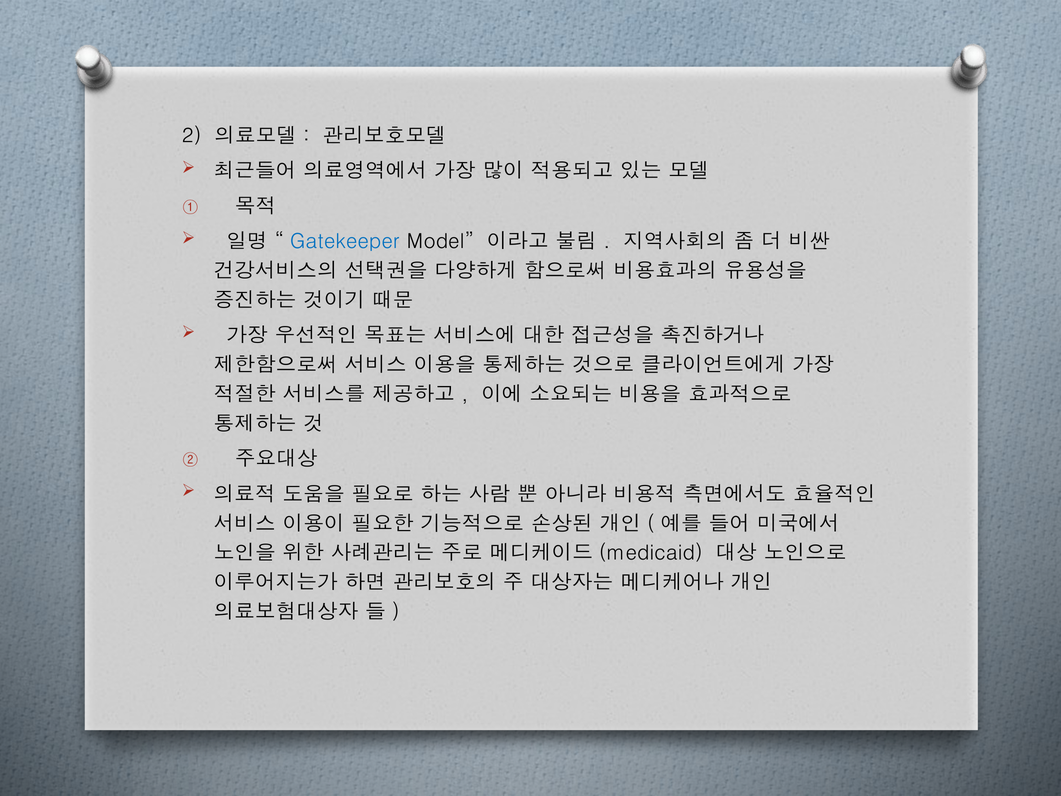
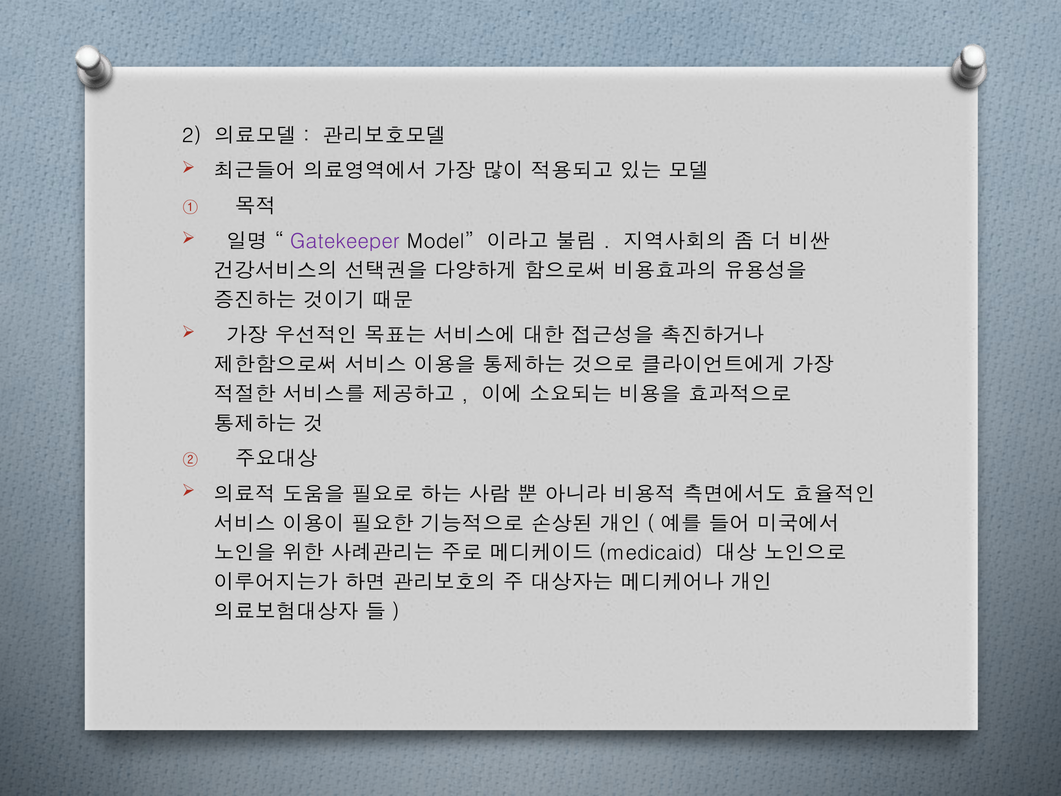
Gatekeeper colour: blue -> purple
